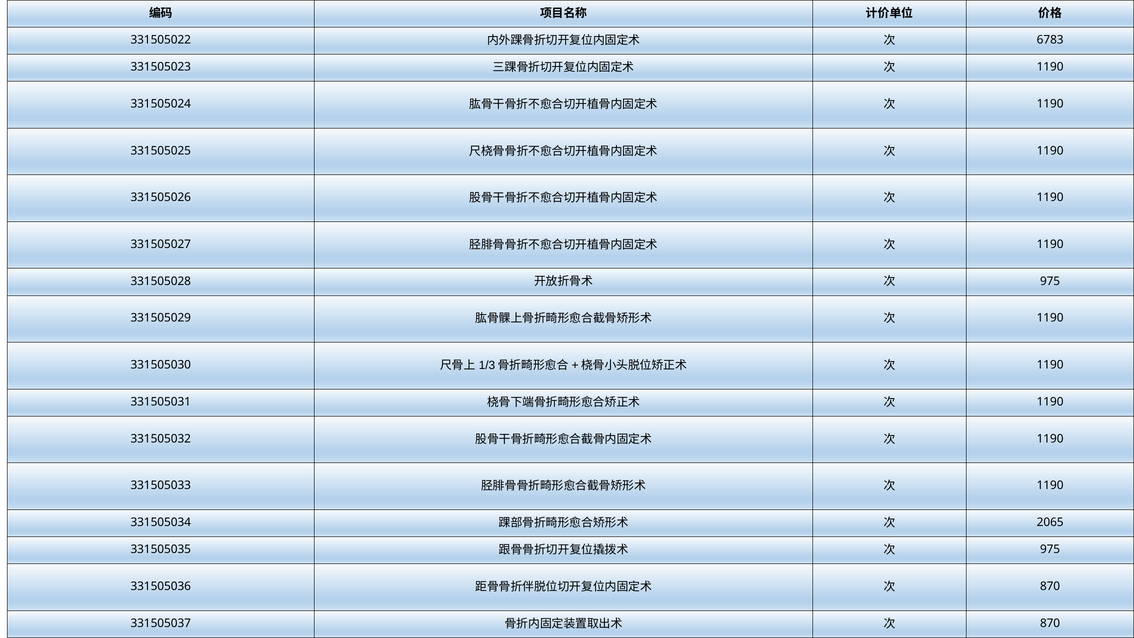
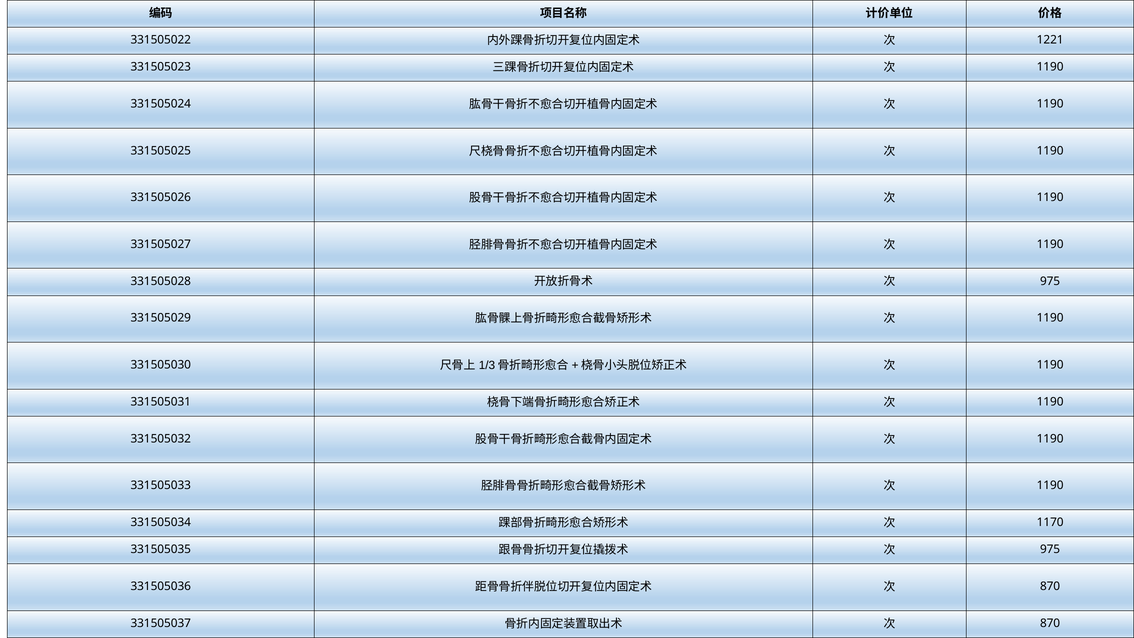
6783: 6783 -> 1221
2065: 2065 -> 1170
